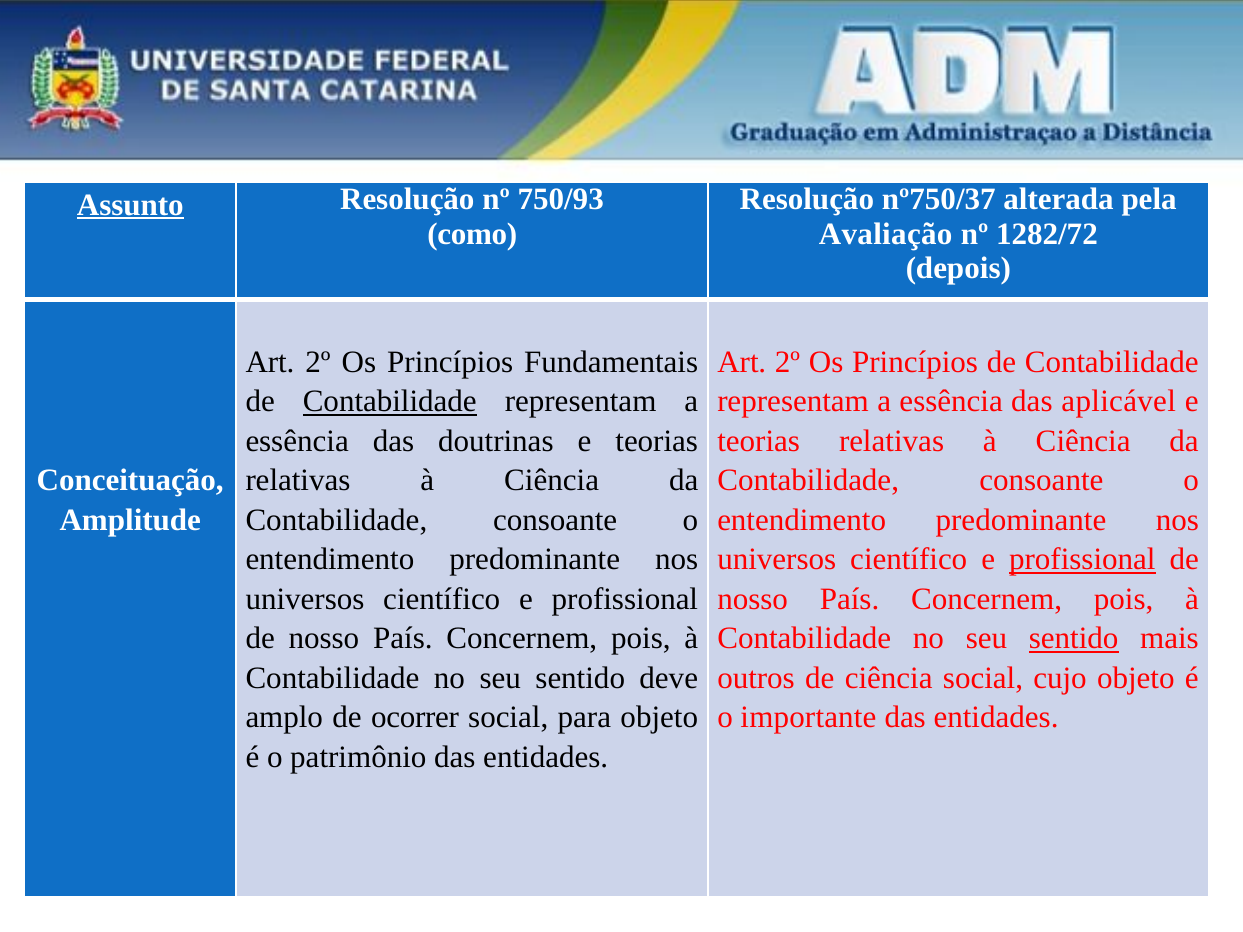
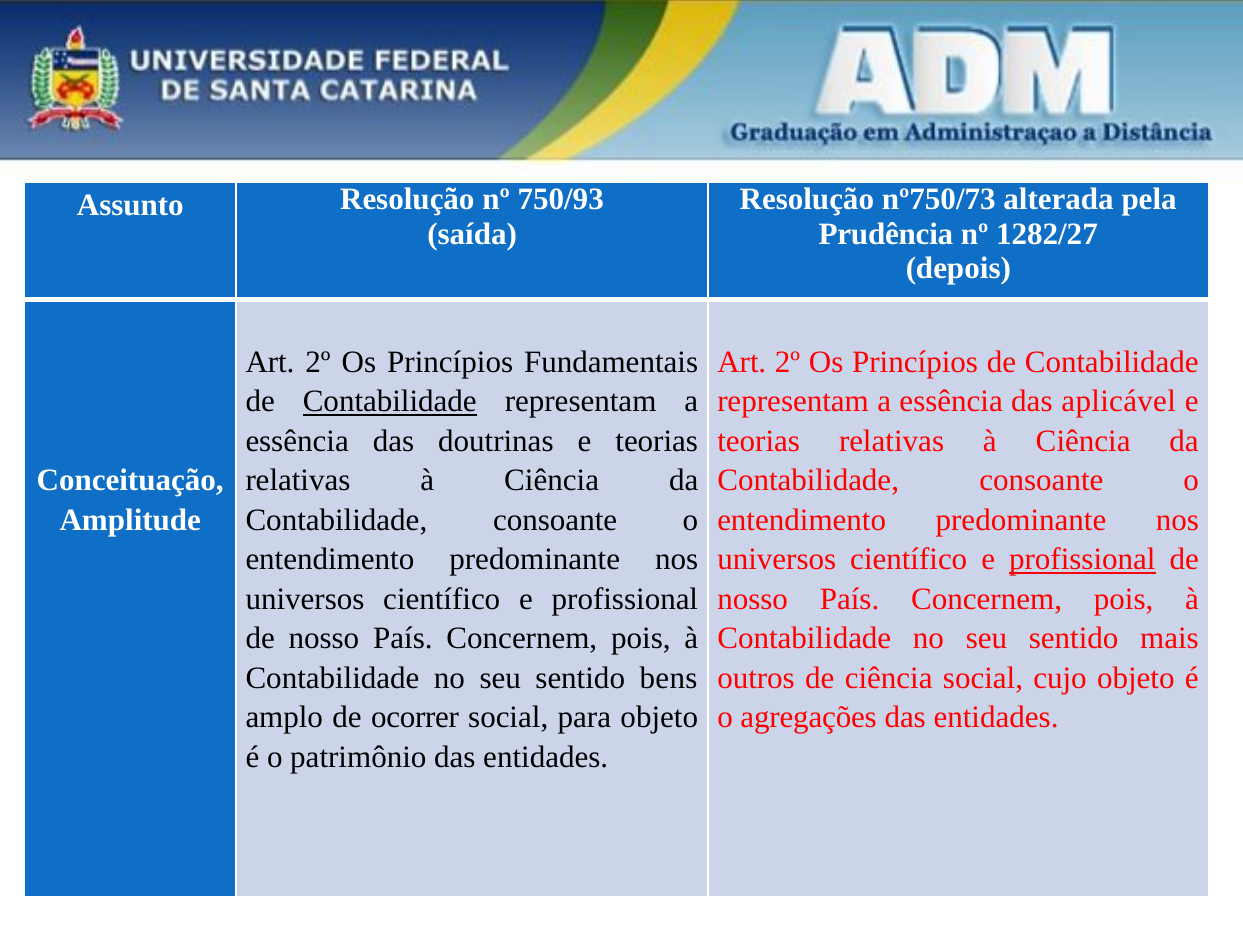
nº750/37: nº750/37 -> nº750/73
Assunto underline: present -> none
como: como -> saída
Avaliação: Avaliação -> Prudência
1282/72: 1282/72 -> 1282/27
sentido at (1074, 639) underline: present -> none
deve: deve -> bens
importante: importante -> agregações
